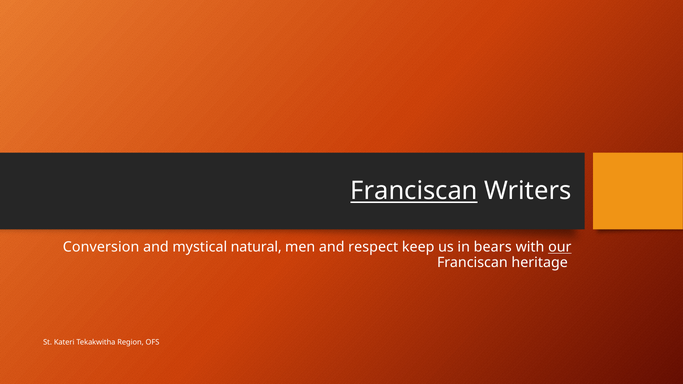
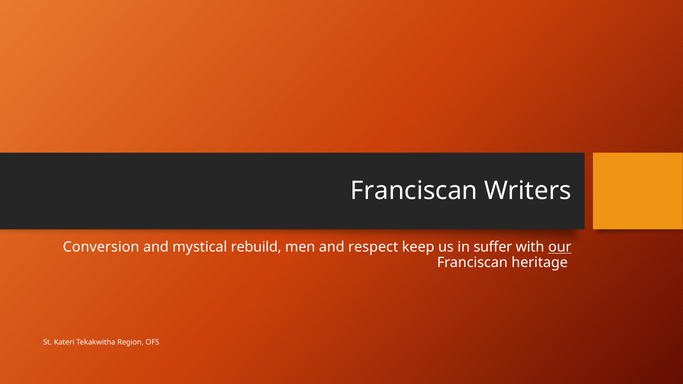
Franciscan at (414, 191) underline: present -> none
natural: natural -> rebuild
bears: bears -> suffer
